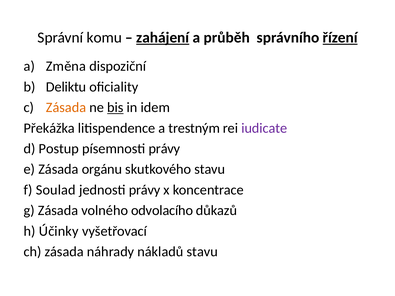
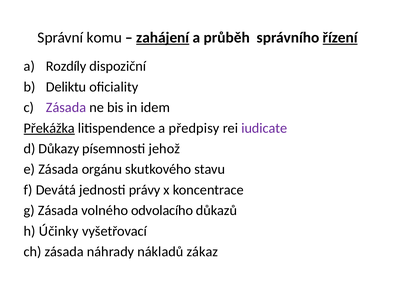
Změna: Změna -> Rozdíly
Zásada at (66, 108) colour: orange -> purple
bis underline: present -> none
Překážka underline: none -> present
trestným: trestným -> předpisy
Postup: Postup -> Důkazy
písemnosti právy: právy -> jehož
Soulad: Soulad -> Devátá
nákladů stavu: stavu -> zákaz
